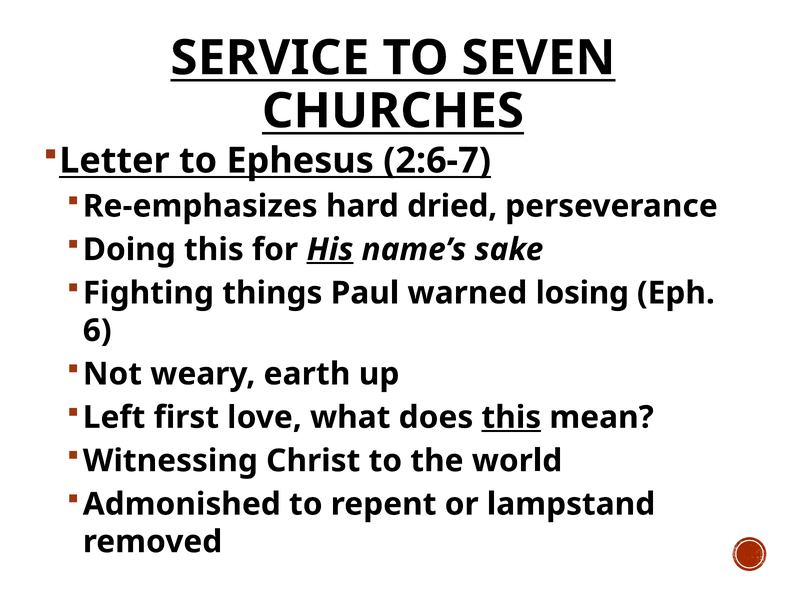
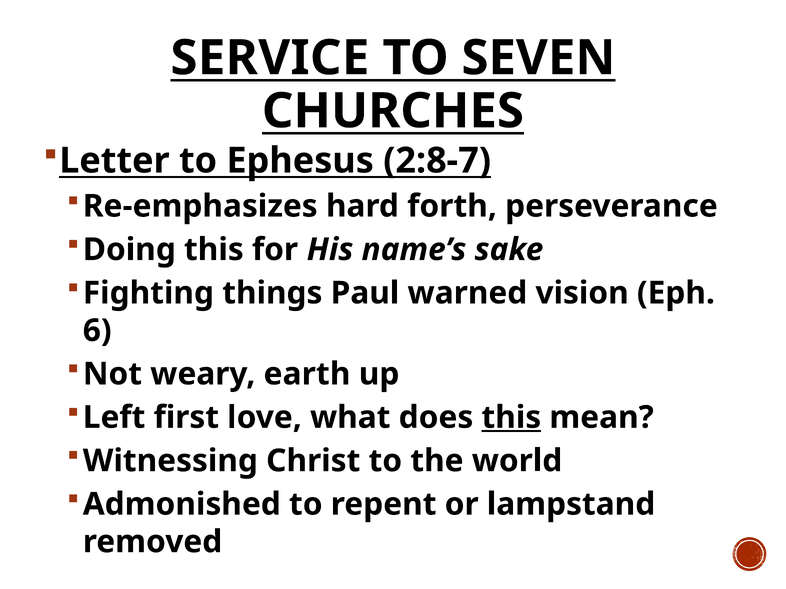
2:6-7: 2:6-7 -> 2:8-7
dried: dried -> forth
His underline: present -> none
losing: losing -> vision
